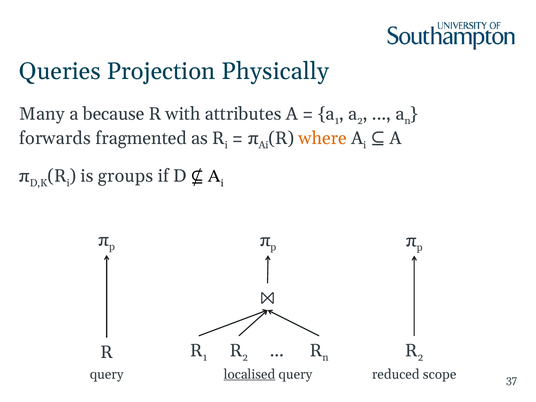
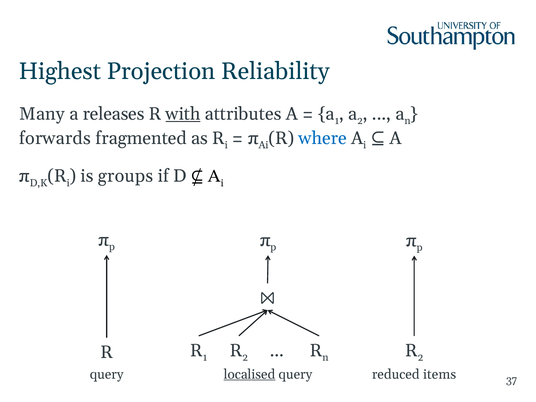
Queries: Queries -> Highest
Physically: Physically -> Reliability
because: because -> releases
with underline: none -> present
where colour: orange -> blue
scope: scope -> items
